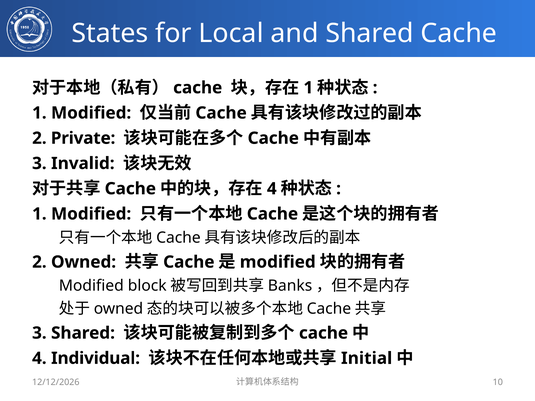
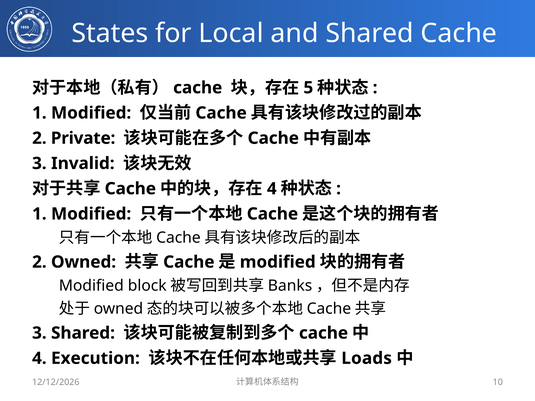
1 at (308, 88): 1 -> 5
Individual: Individual -> Execution
Initial: Initial -> Loads
